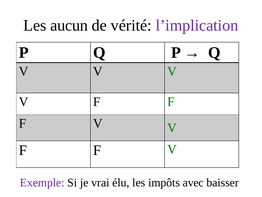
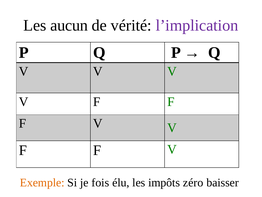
Exemple colour: purple -> orange
vrai: vrai -> fois
avec: avec -> zéro
